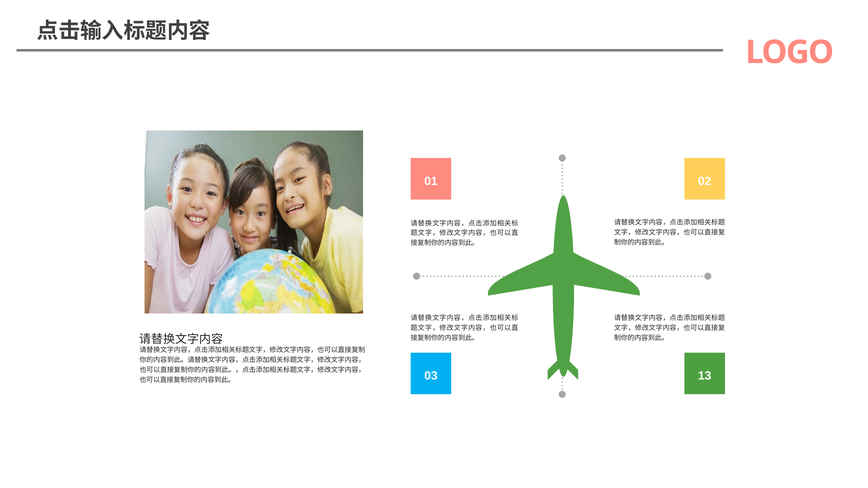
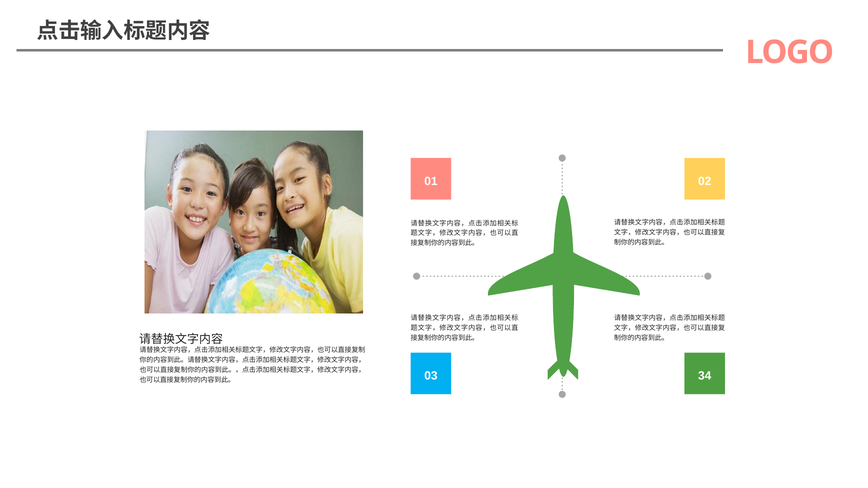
13: 13 -> 34
